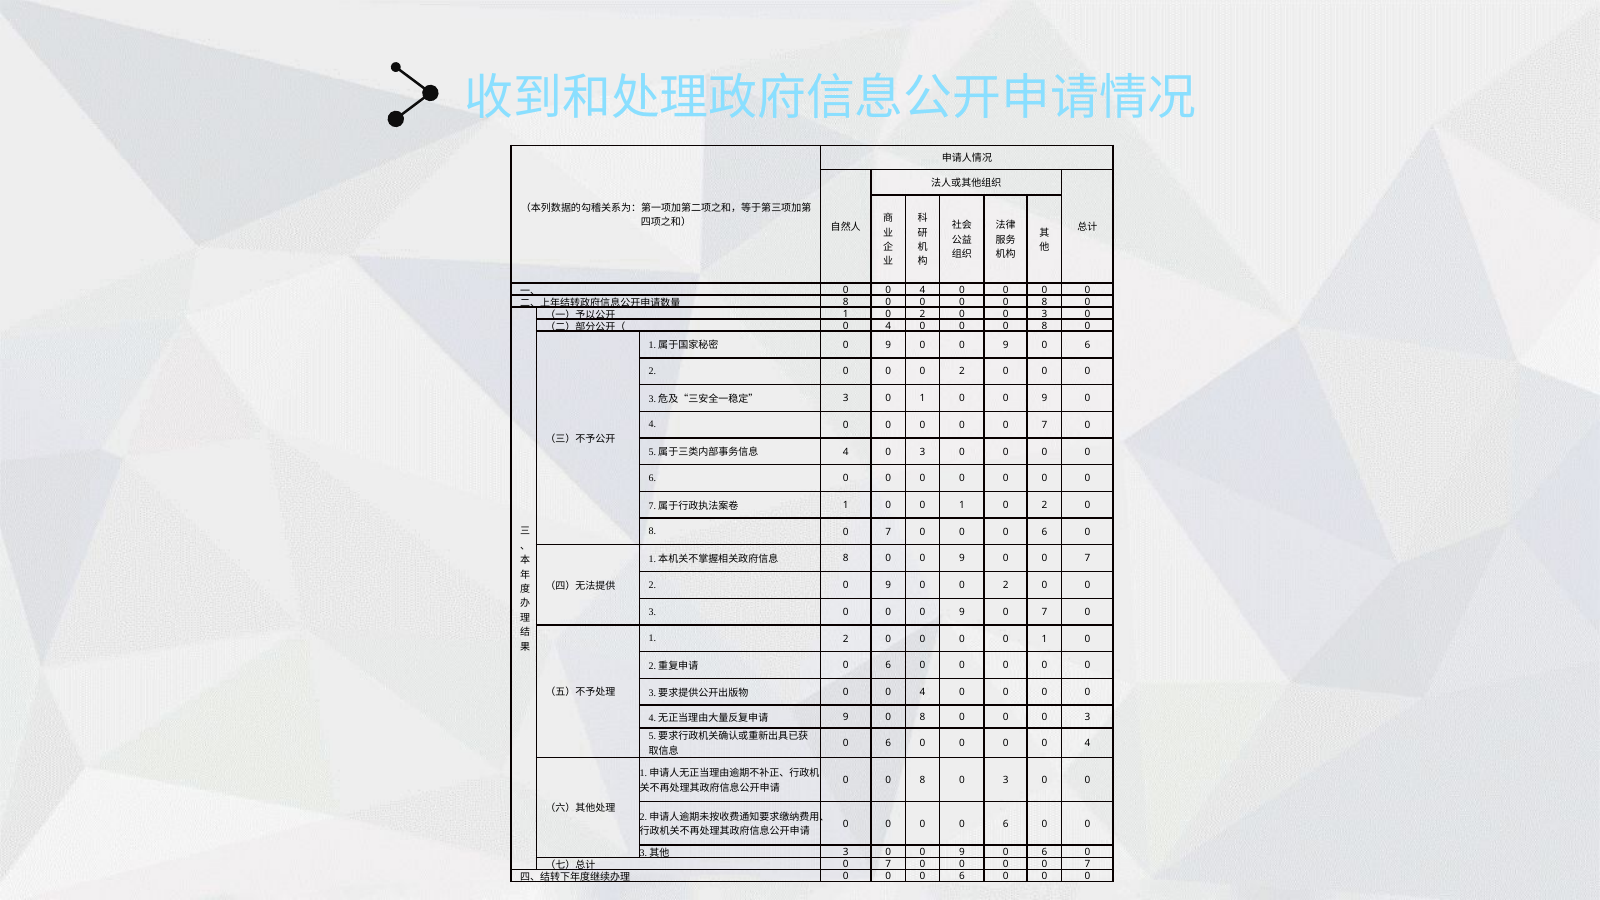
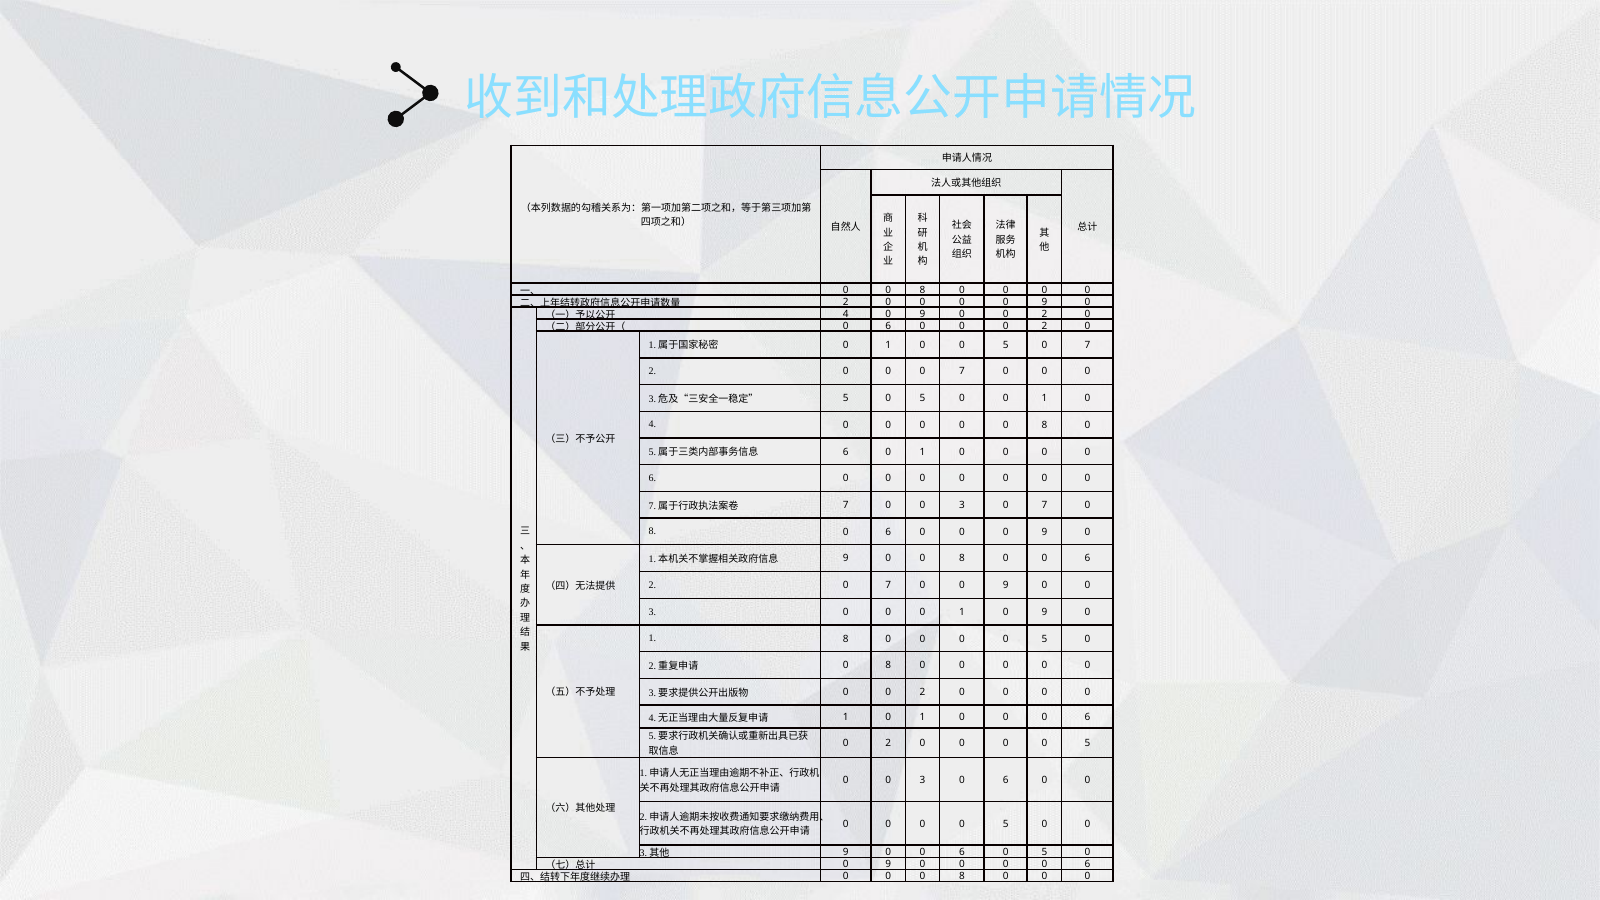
4 at (923, 290): 4 -> 8
8 at (846, 302): 8 -> 2
8 at (1044, 302): 8 -> 9
1 at (846, 314): 1 -> 4
2 at (923, 314): 2 -> 9
3 at (1044, 314): 3 -> 2
4 at (888, 326): 4 -> 6
8 at (1044, 326): 8 -> 2
9 at (888, 345): 9 -> 1
9 at (1006, 345): 9 -> 5
6 at (1087, 345): 6 -> 7
0 0 0 2: 2 -> 7
3 at (846, 398): 3 -> 5
1 at (923, 398): 1 -> 5
9 at (1044, 398): 9 -> 1
7 at (1044, 425): 7 -> 8
4 at (846, 452): 4 -> 6
3 at (923, 452): 3 -> 1
1 at (846, 505): 1 -> 7
1 at (962, 505): 1 -> 3
2 at (1044, 505): 2 -> 7
8 0 7: 7 -> 6
6 at (1044, 532): 6 -> 9
8 at (846, 559): 8 -> 9
9 at (962, 559): 9 -> 8
7 at (1087, 559): 7 -> 6
2 0 9: 9 -> 7
2 at (1006, 585): 2 -> 9
0 0 0 9: 9 -> 1
7 at (1044, 612): 7 -> 9
1 2: 2 -> 8
1 at (1044, 639): 1 -> 5
6 at (888, 666): 6 -> 8
4 at (923, 692): 4 -> 2
9 at (846, 717): 9 -> 1
8 at (923, 717): 8 -> 1
3 at (1087, 717): 3 -> 6
6 at (888, 743): 6 -> 2
4 at (1087, 743): 4 -> 5
8 at (923, 780): 8 -> 3
3 at (1006, 780): 3 -> 6
6 at (1006, 824): 6 -> 5
3 at (846, 852): 3 -> 9
9 at (962, 852): 9 -> 6
6 at (1044, 852): 6 -> 5
7 at (888, 864): 7 -> 9
7 at (1087, 864): 7 -> 6
6 at (962, 877): 6 -> 8
